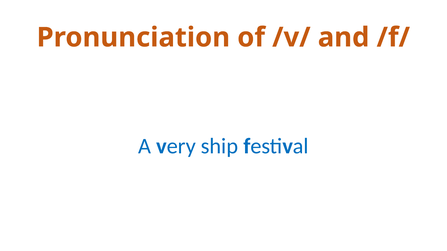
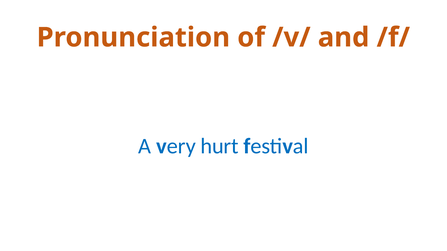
ship: ship -> hurt
